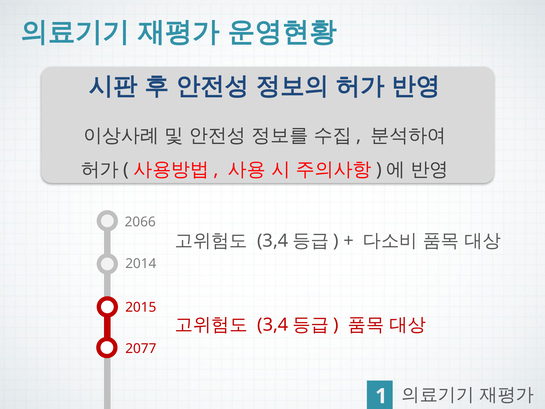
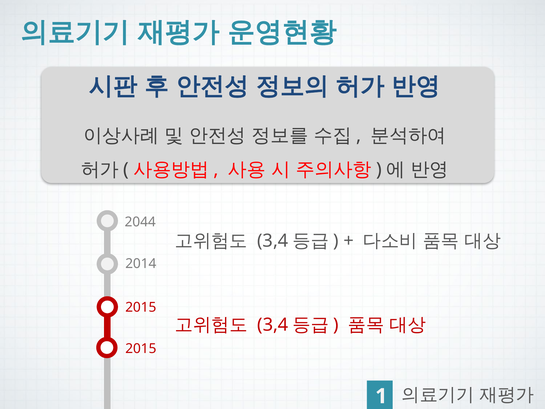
2066: 2066 -> 2044
2077 at (141, 348): 2077 -> 2015
